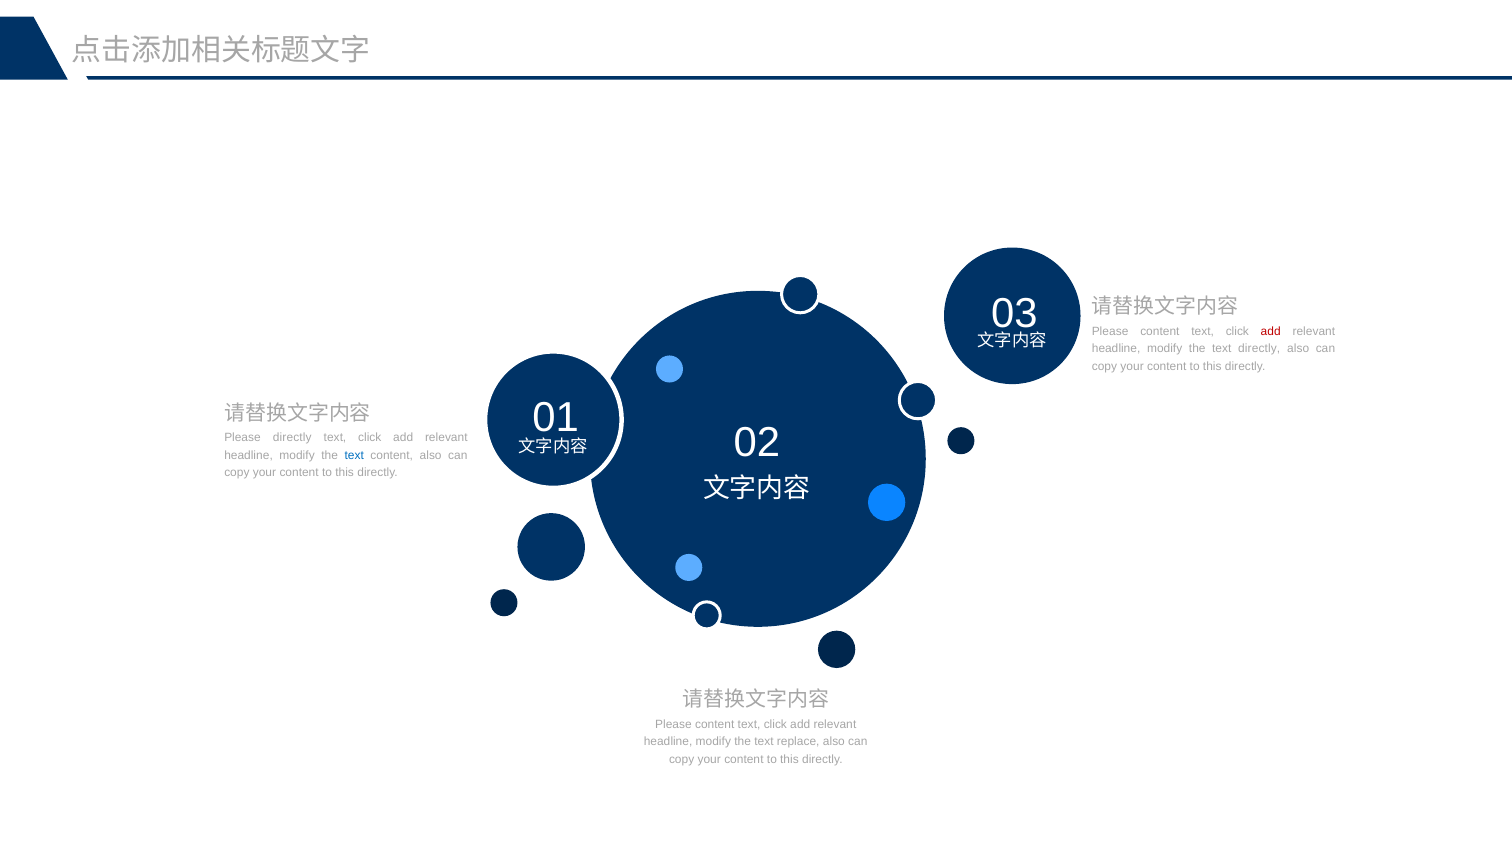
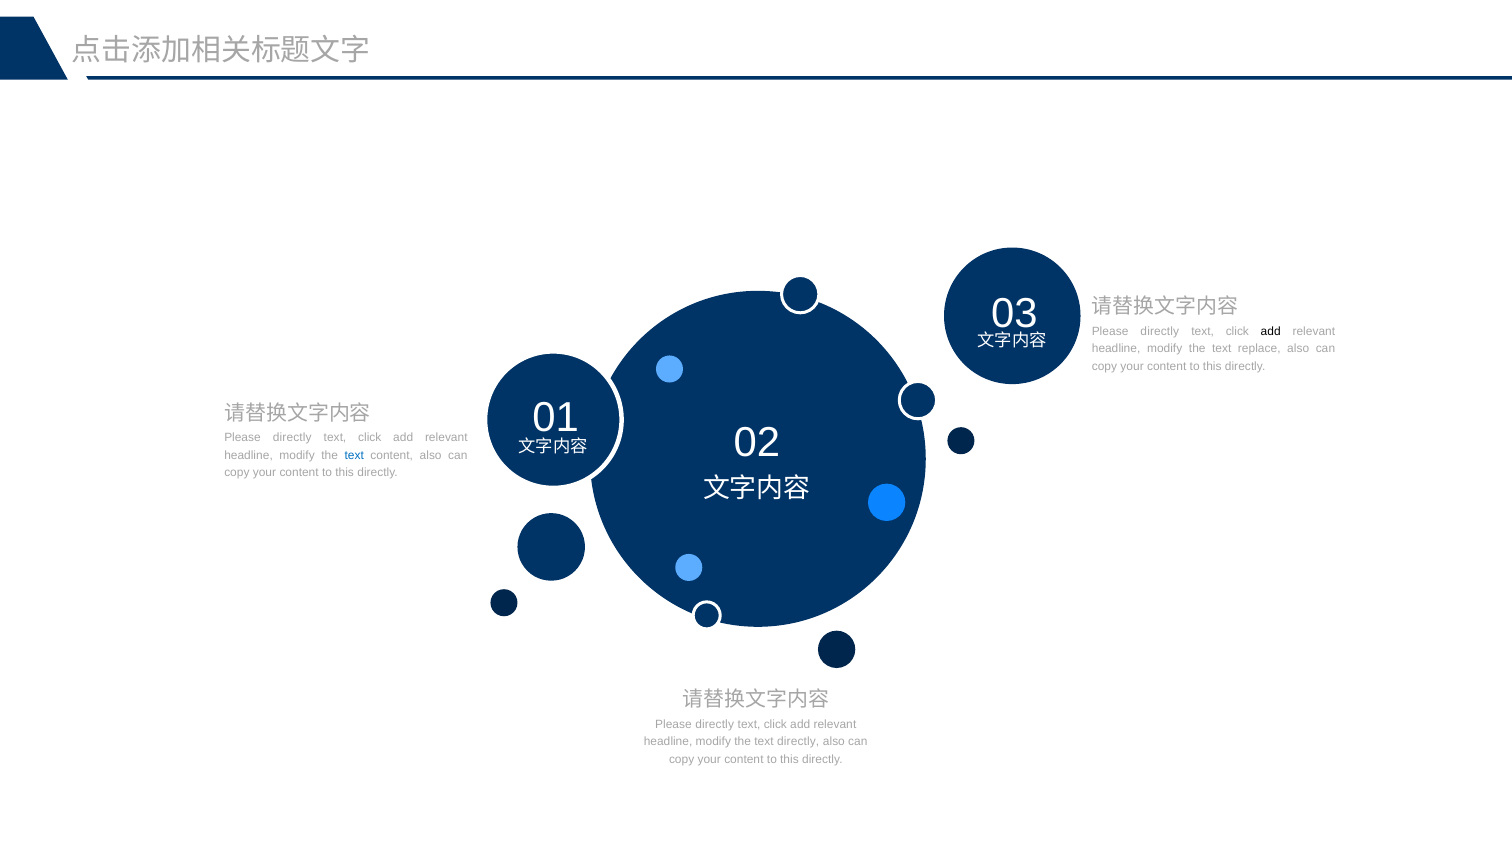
content at (1160, 332): content -> directly
add at (1271, 332) colour: red -> black
text directly: directly -> replace
content at (715, 724): content -> directly
text replace: replace -> directly
